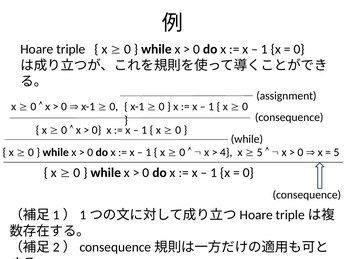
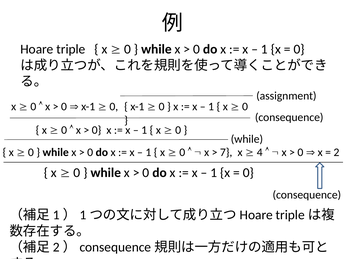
4: 4 -> 7
5 at (260, 152): 5 -> 4
5 at (336, 152): 5 -> 2
